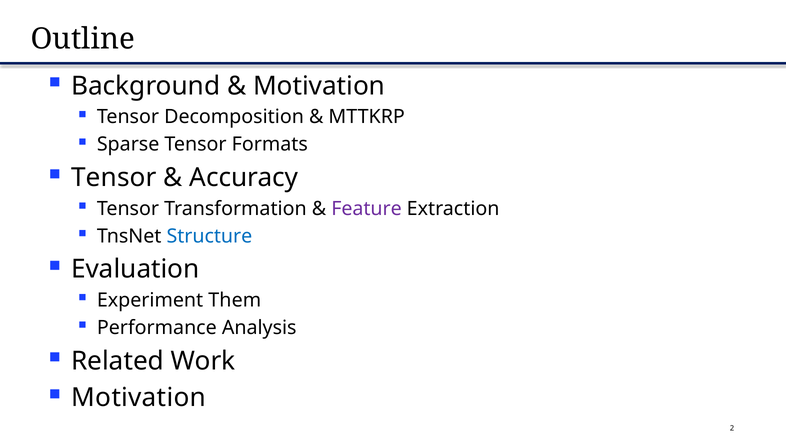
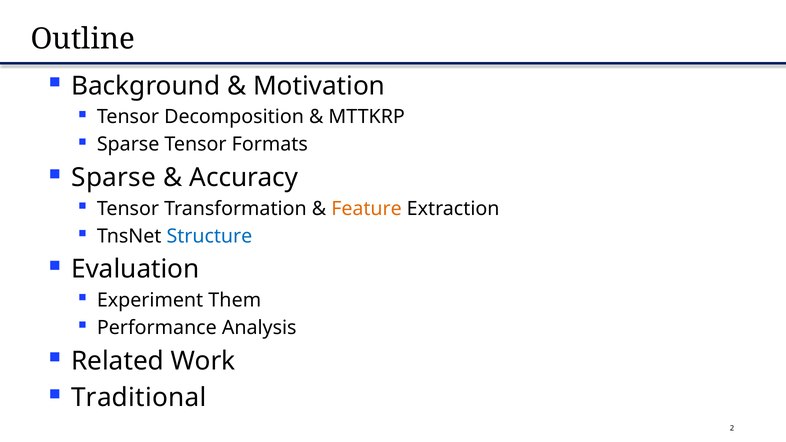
Tensor at (114, 178): Tensor -> Sparse
Feature colour: purple -> orange
Motivation at (139, 398): Motivation -> Traditional
